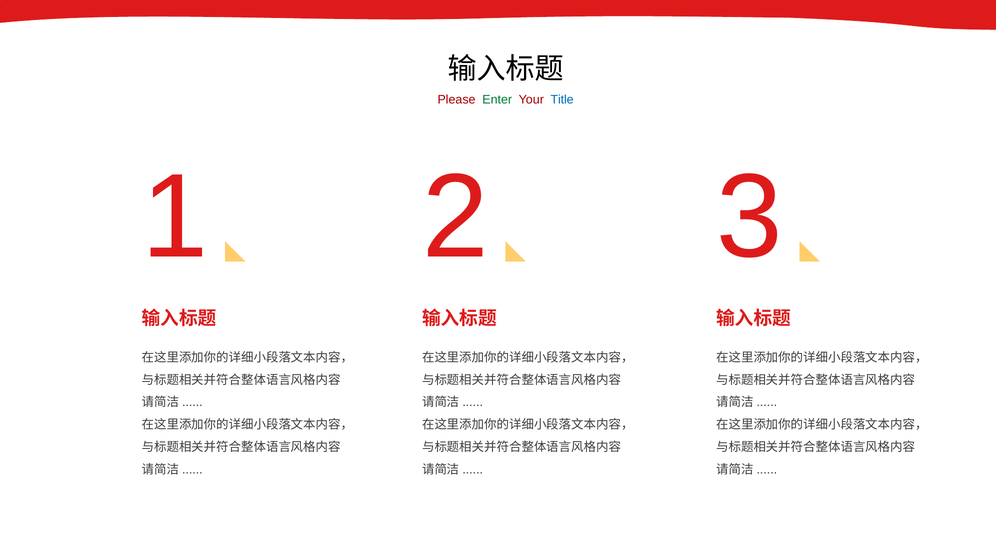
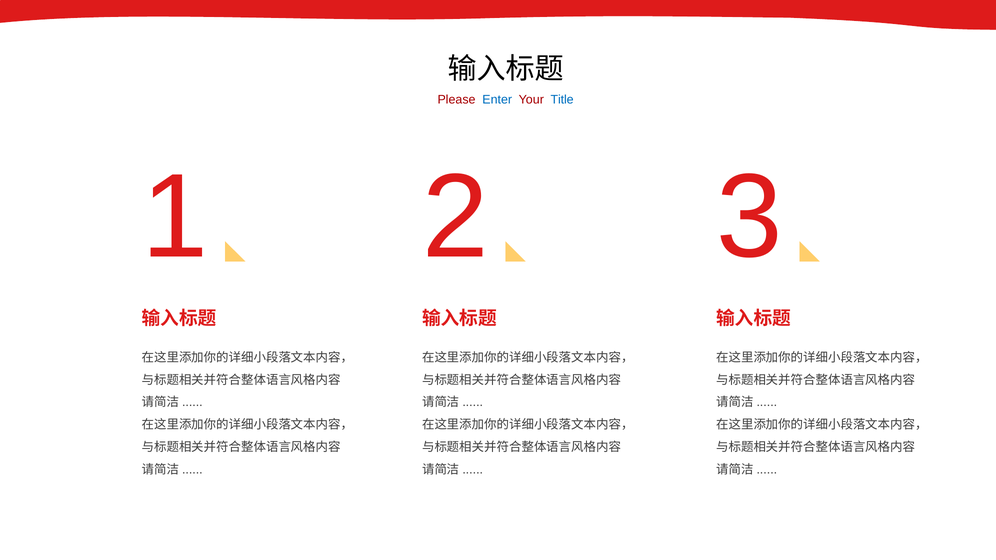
Enter colour: green -> blue
